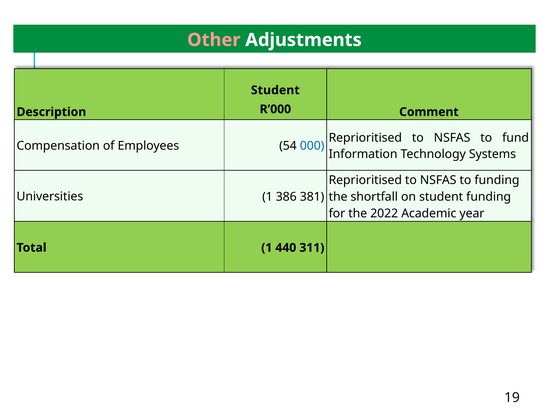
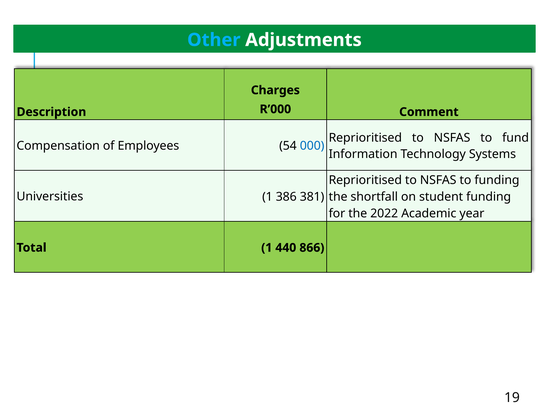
Other colour: pink -> light blue
Student at (275, 90): Student -> Charges
311: 311 -> 866
